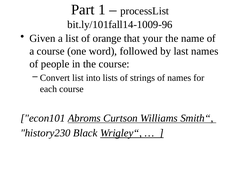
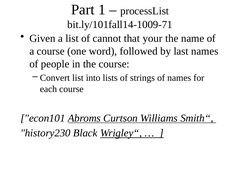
bit.ly/101fall14-1009-96: bit.ly/101fall14-1009-96 -> bit.ly/101fall14-1009-71
orange: orange -> cannot
